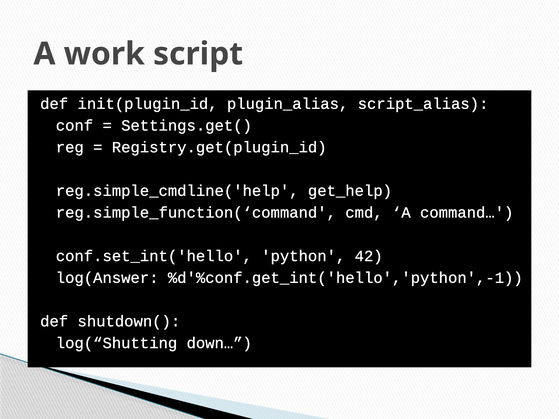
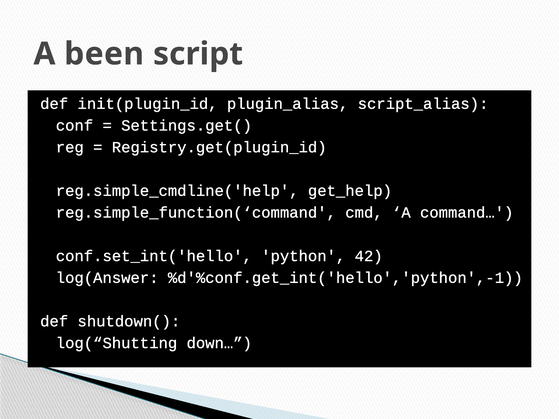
work: work -> been
